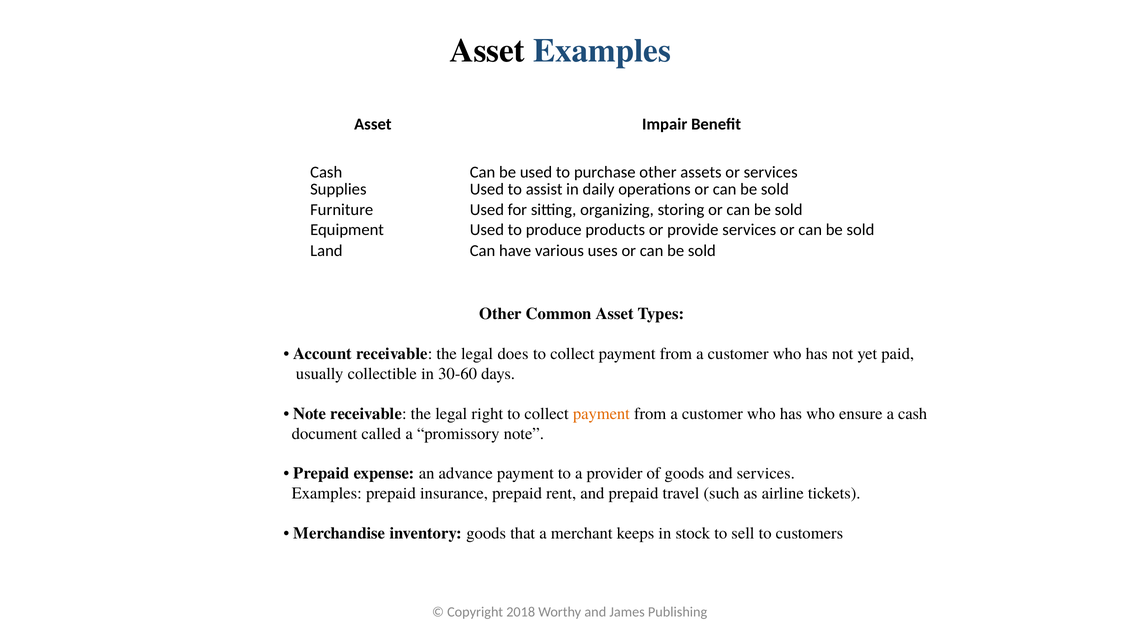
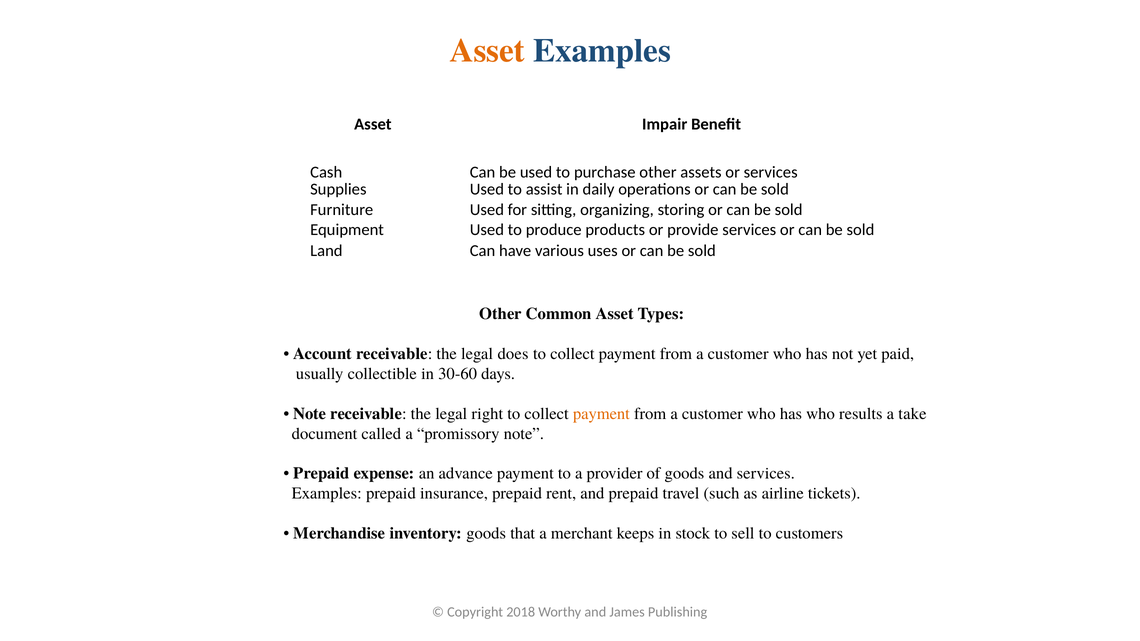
Asset at (487, 51) colour: black -> orange
ensure: ensure -> results
a cash: cash -> take
